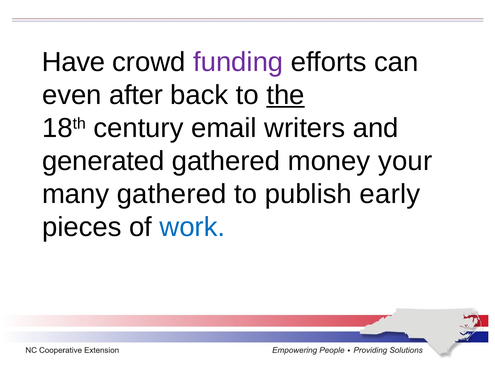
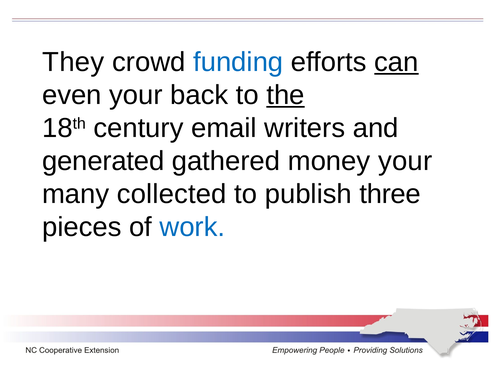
Have: Have -> They
funding colour: purple -> blue
can underline: none -> present
even after: after -> your
many gathered: gathered -> collected
early: early -> three
